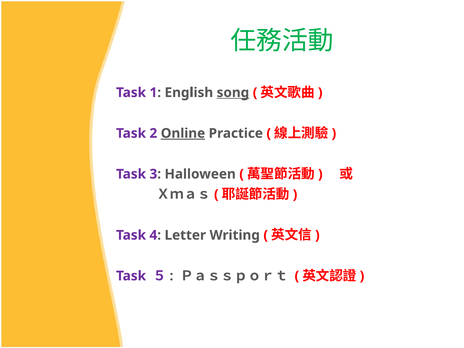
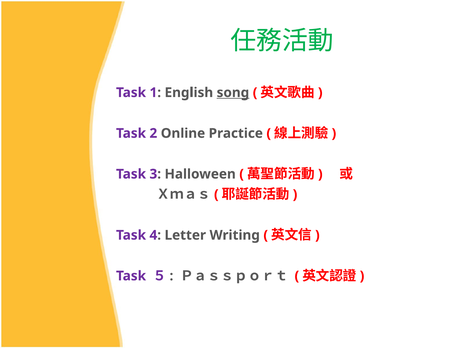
Online underline: present -> none
